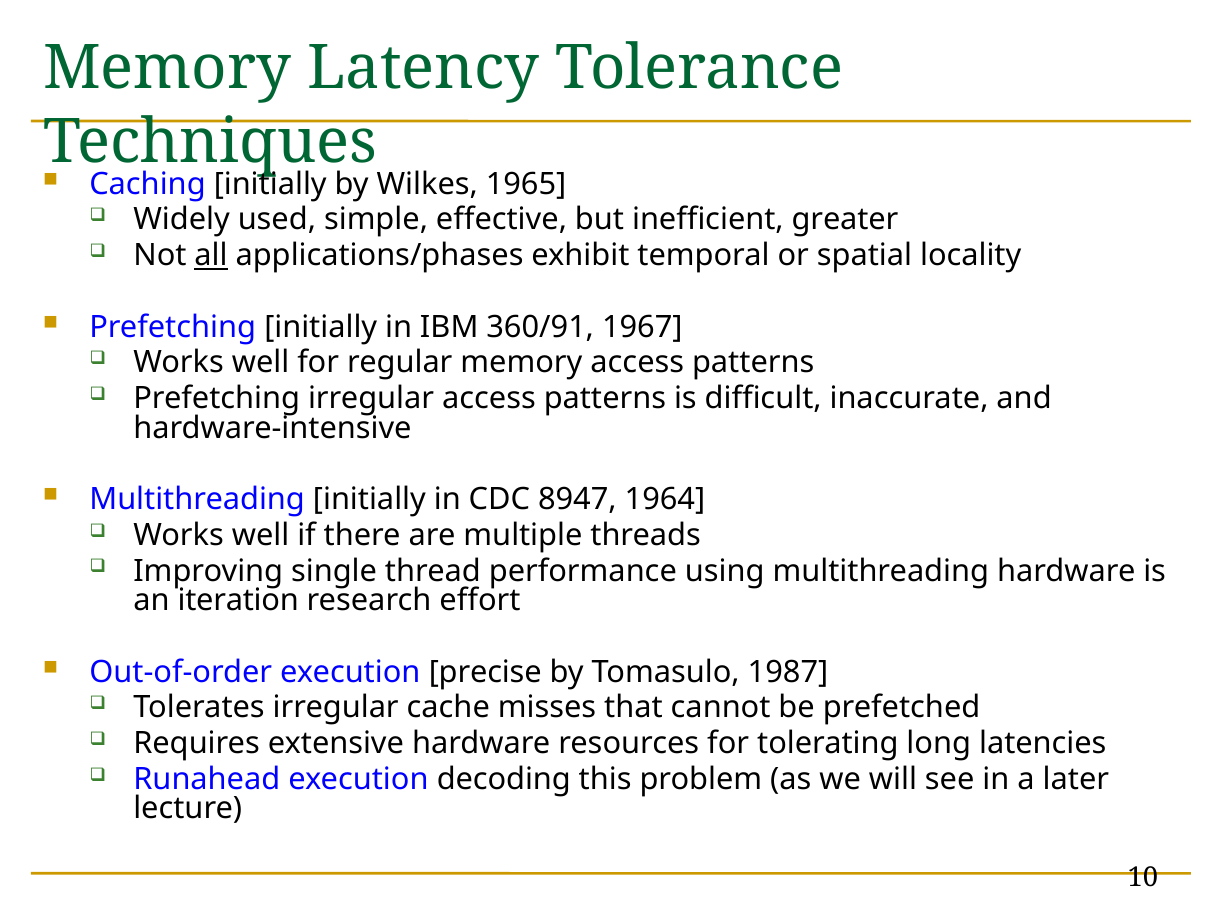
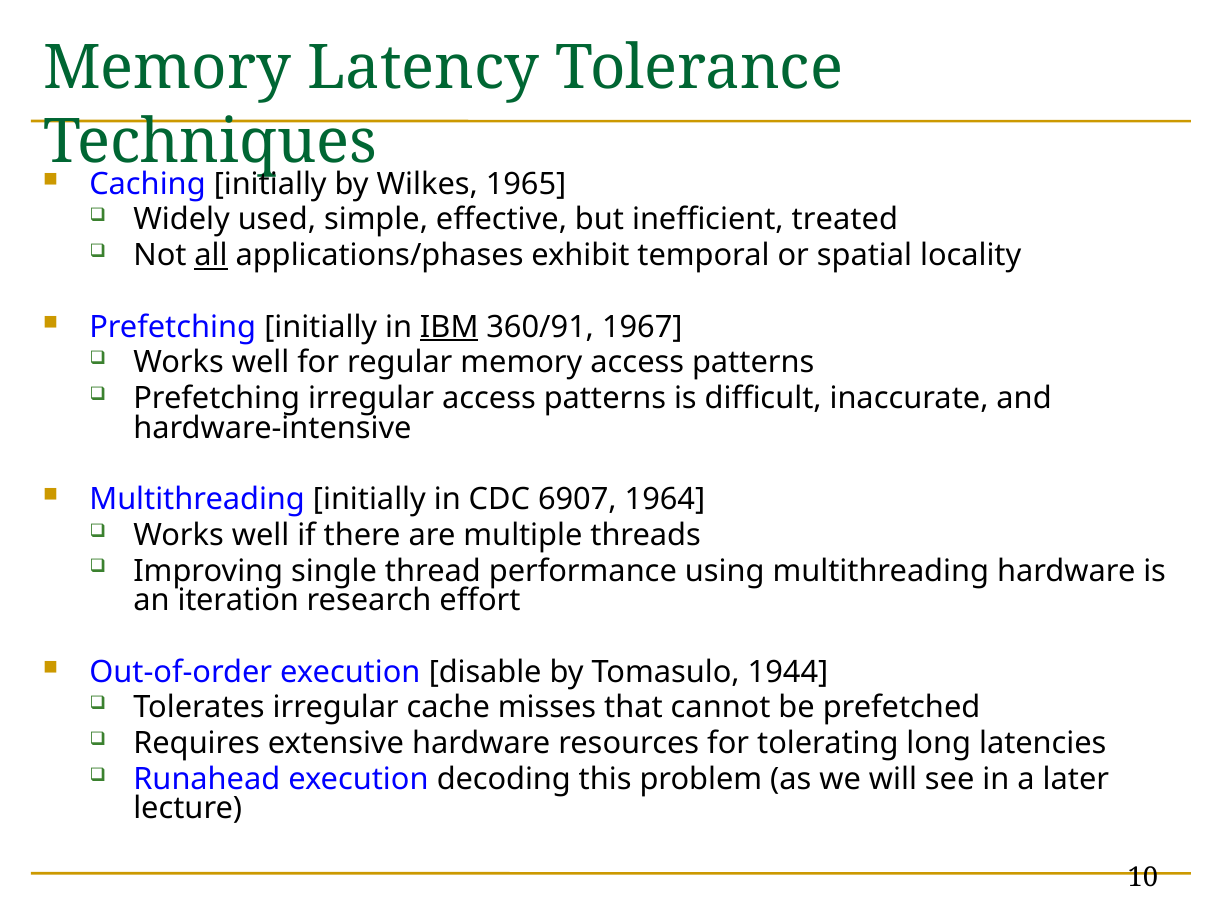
greater: greater -> treated
IBM underline: none -> present
8947: 8947 -> 6907
precise: precise -> disable
1987: 1987 -> 1944
